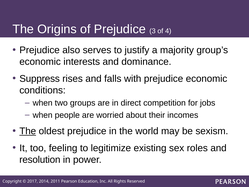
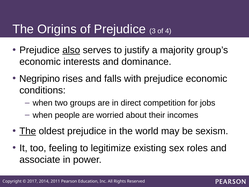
also underline: none -> present
Suppress: Suppress -> Negripino
resolution: resolution -> associate
